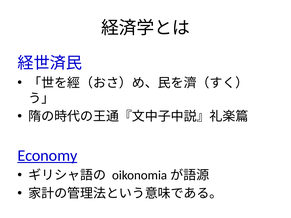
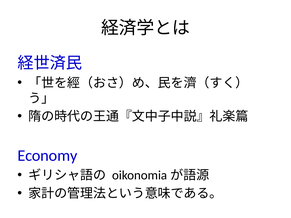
Economy underline: present -> none
